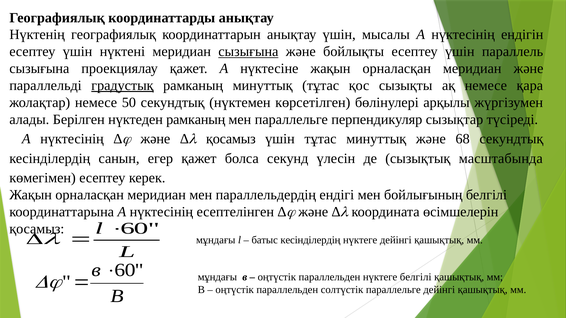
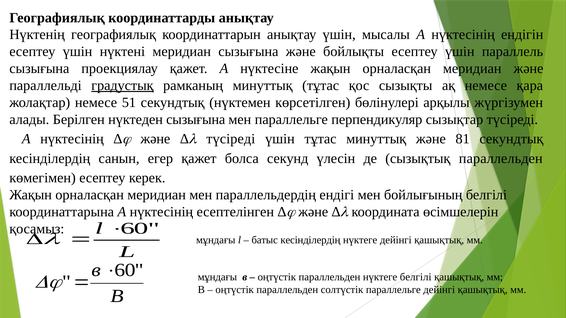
сызығына at (248, 52) underline: present -> none
50: 50 -> 51
нүктеден рамканың: рамканың -> сызығына
қосамыз at (231, 139): қосамыз -> түсіреді
68: 68 -> 81
сызықтық масштабында: масштабында -> параллельден
